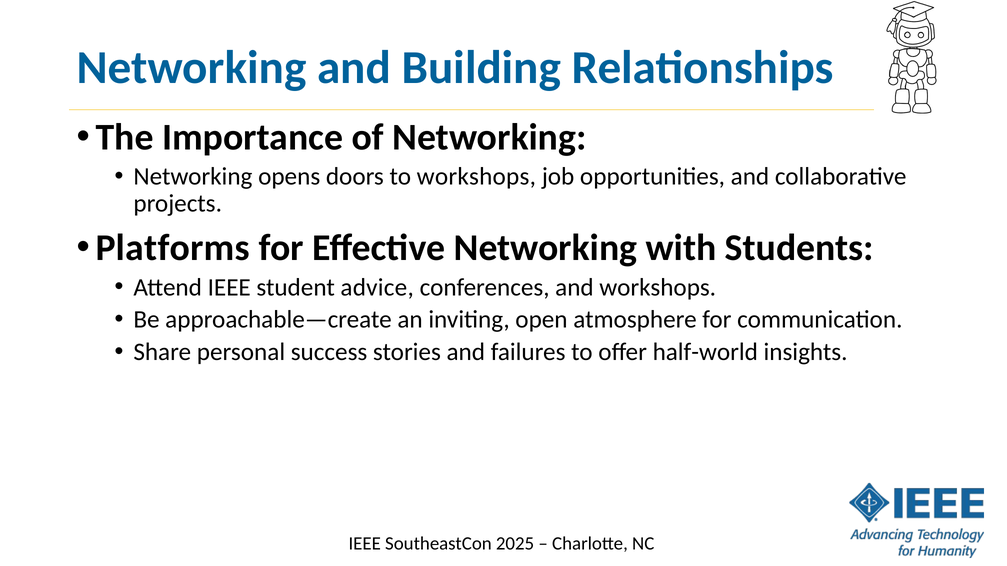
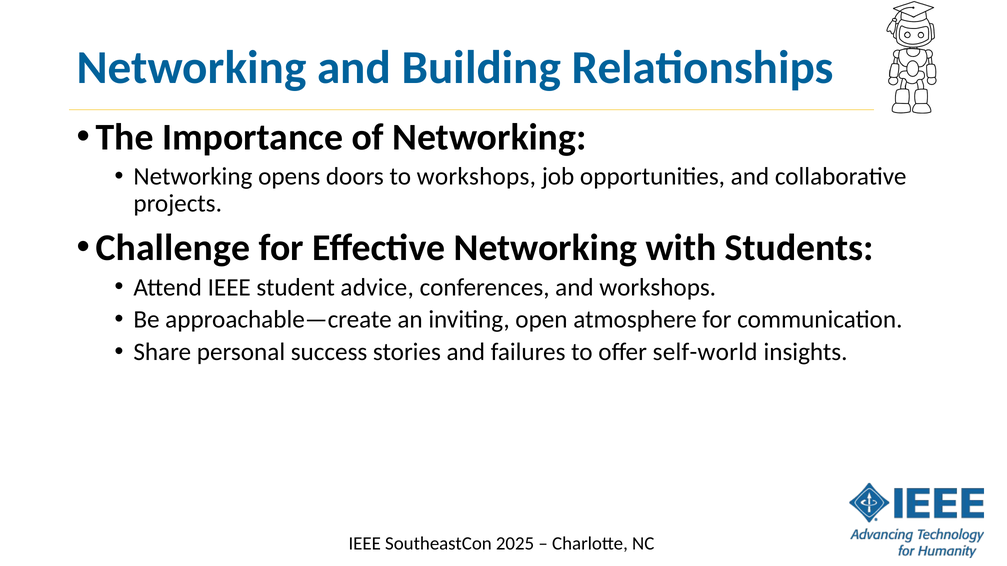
Platforms: Platforms -> Challenge
half-world: half-world -> self-world
